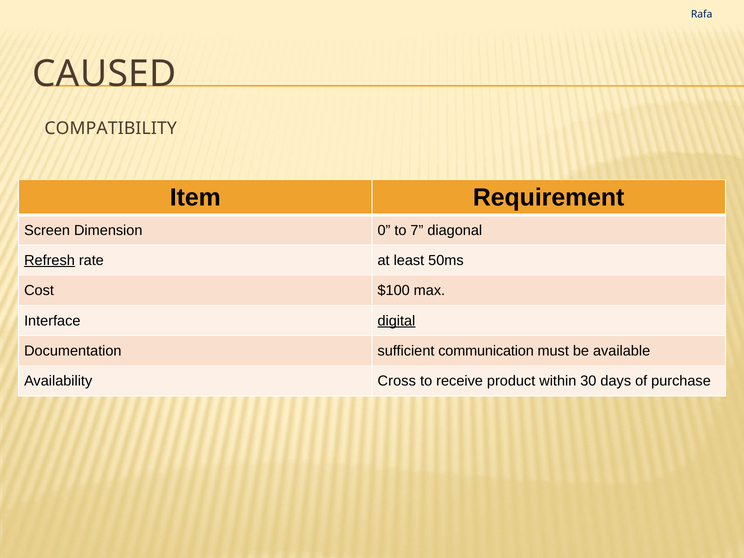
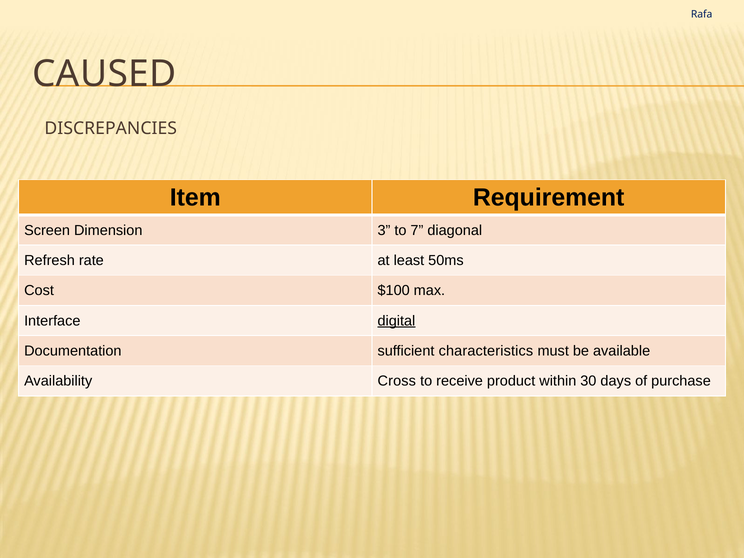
COMPATIBILITY: COMPATIBILITY -> DISCREPANCIES
0: 0 -> 3
Refresh underline: present -> none
communication: communication -> characteristics
